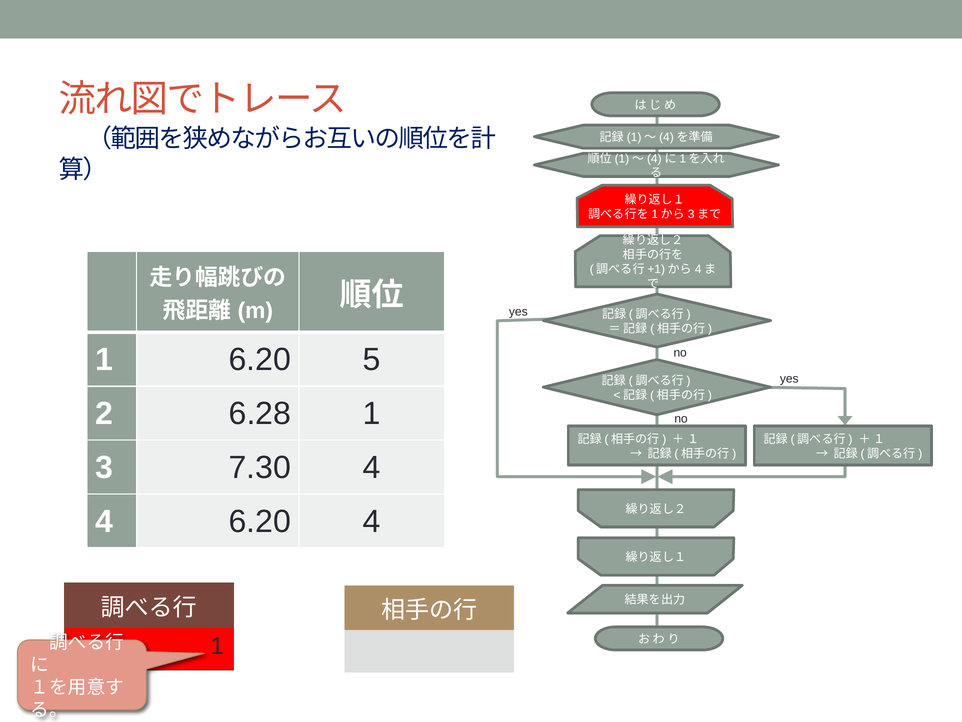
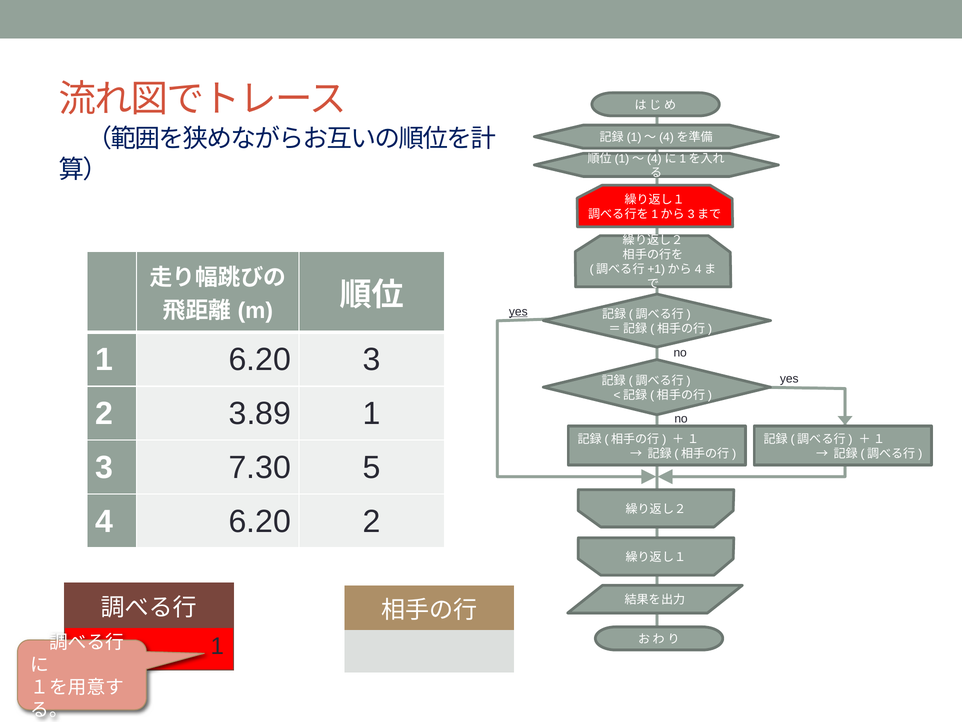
yes at (518, 311) underline: none -> present
6.20 5: 5 -> 3
6.28: 6.28 -> 3.89
7.30 4: 4 -> 5
6.20 4: 4 -> 2
